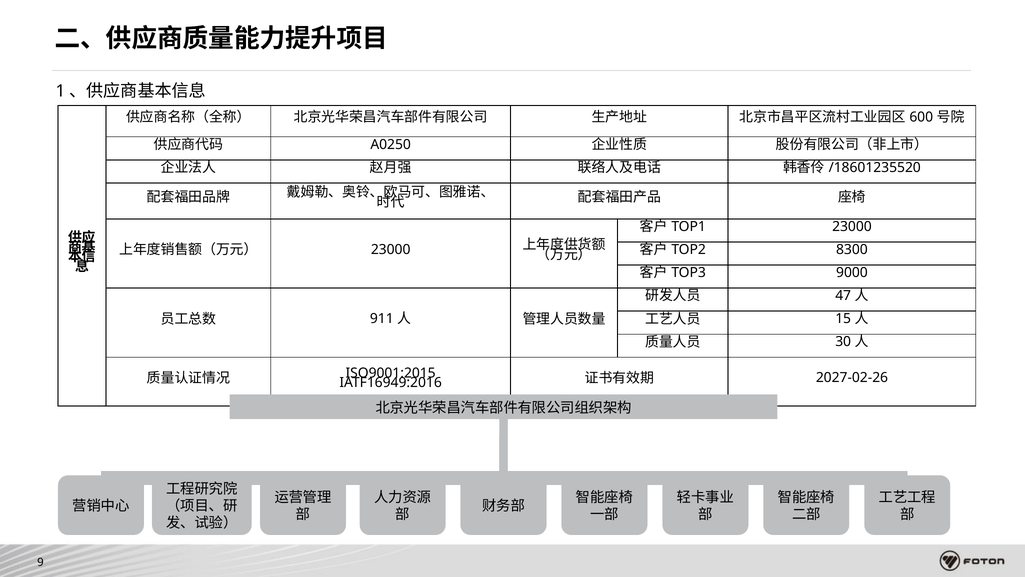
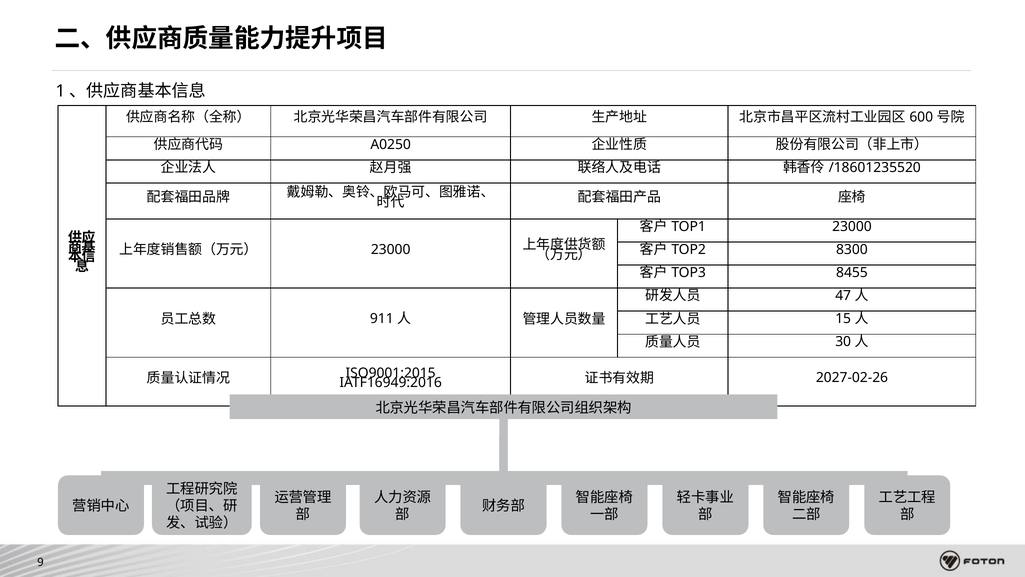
9000: 9000 -> 8455
